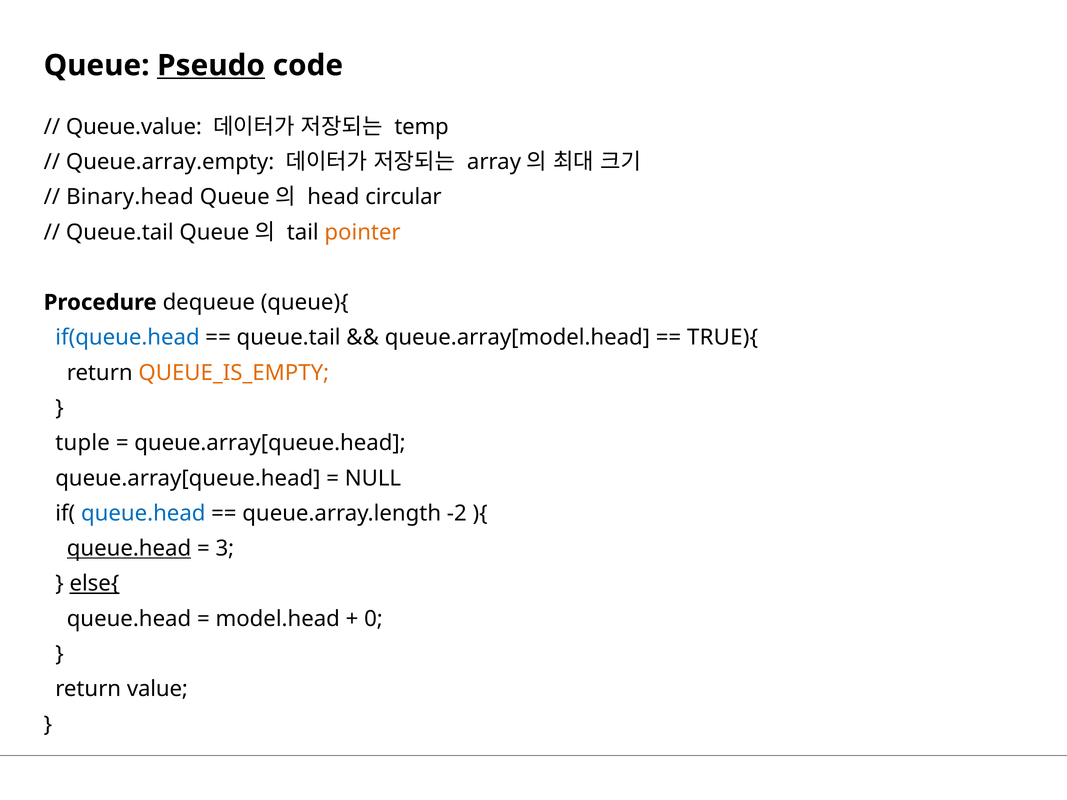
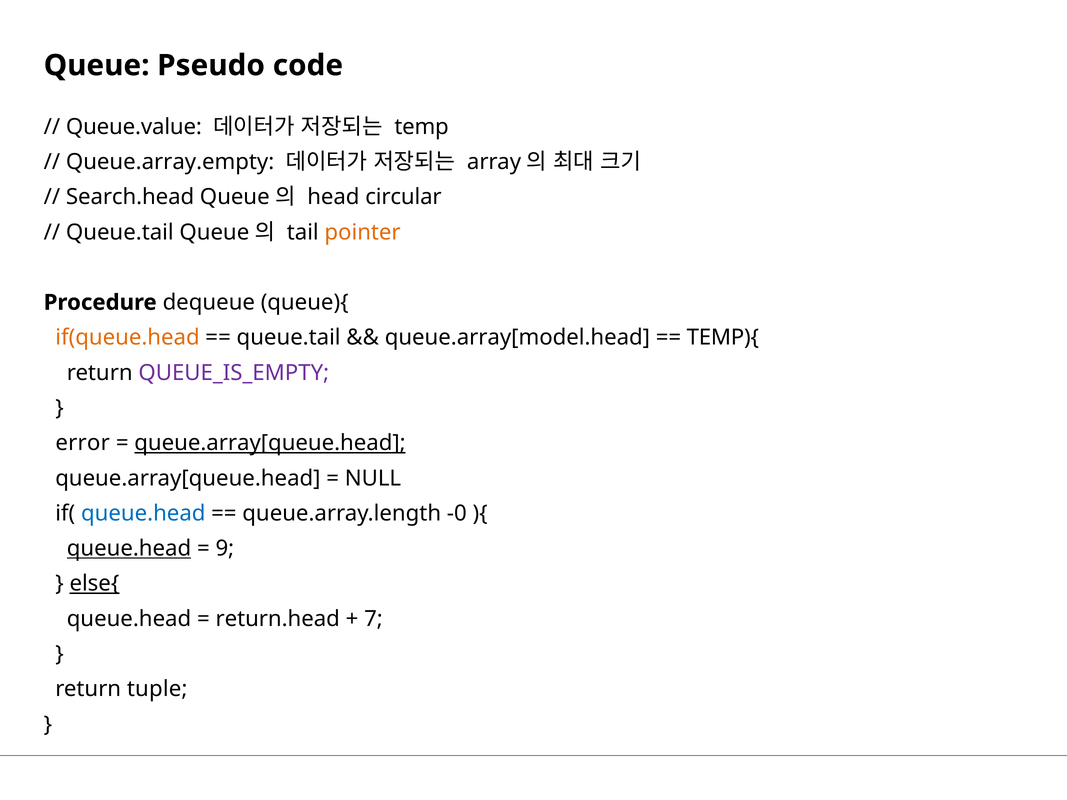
Pseudo underline: present -> none
Binary.head: Binary.head -> Search.head
if(queue.head colour: blue -> orange
TRUE){: TRUE){ -> TEMP){
QUEUE_IS_EMPTY colour: orange -> purple
tuple: tuple -> error
queue.array[queue.head at (270, 443) underline: none -> present
-2: -2 -> -0
3: 3 -> 9
model.head: model.head -> return.head
0: 0 -> 7
value: value -> tuple
